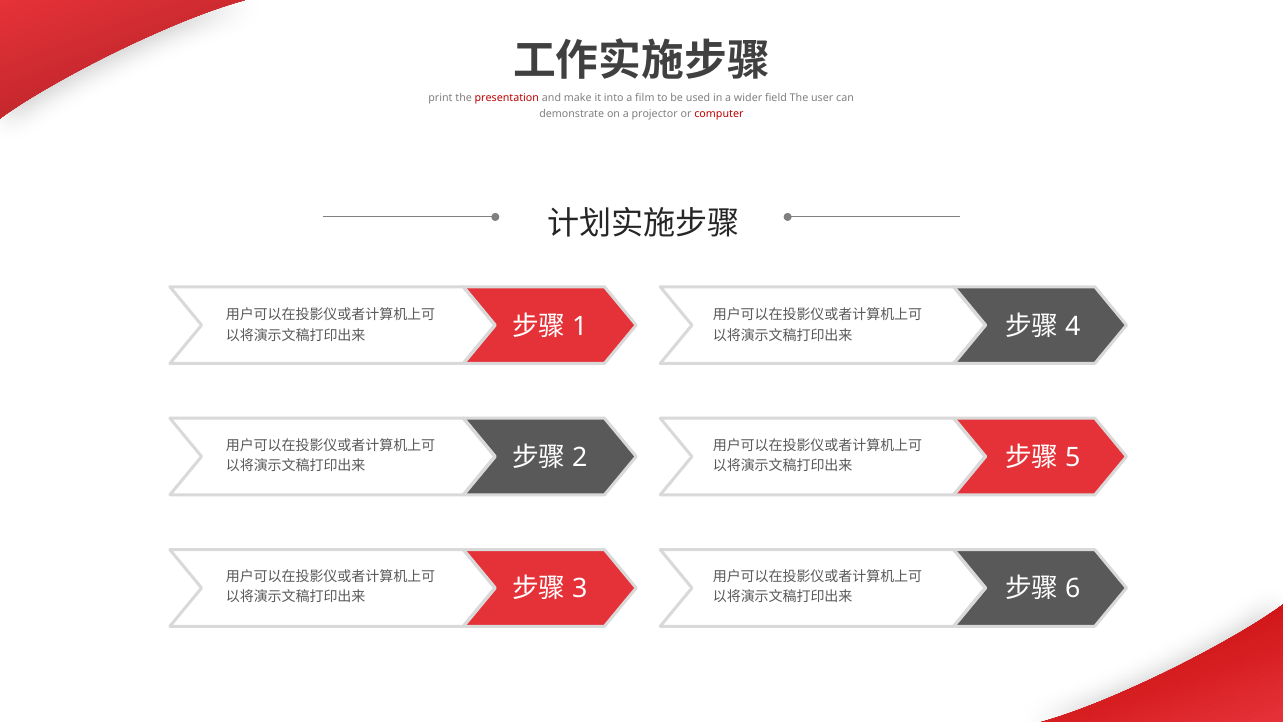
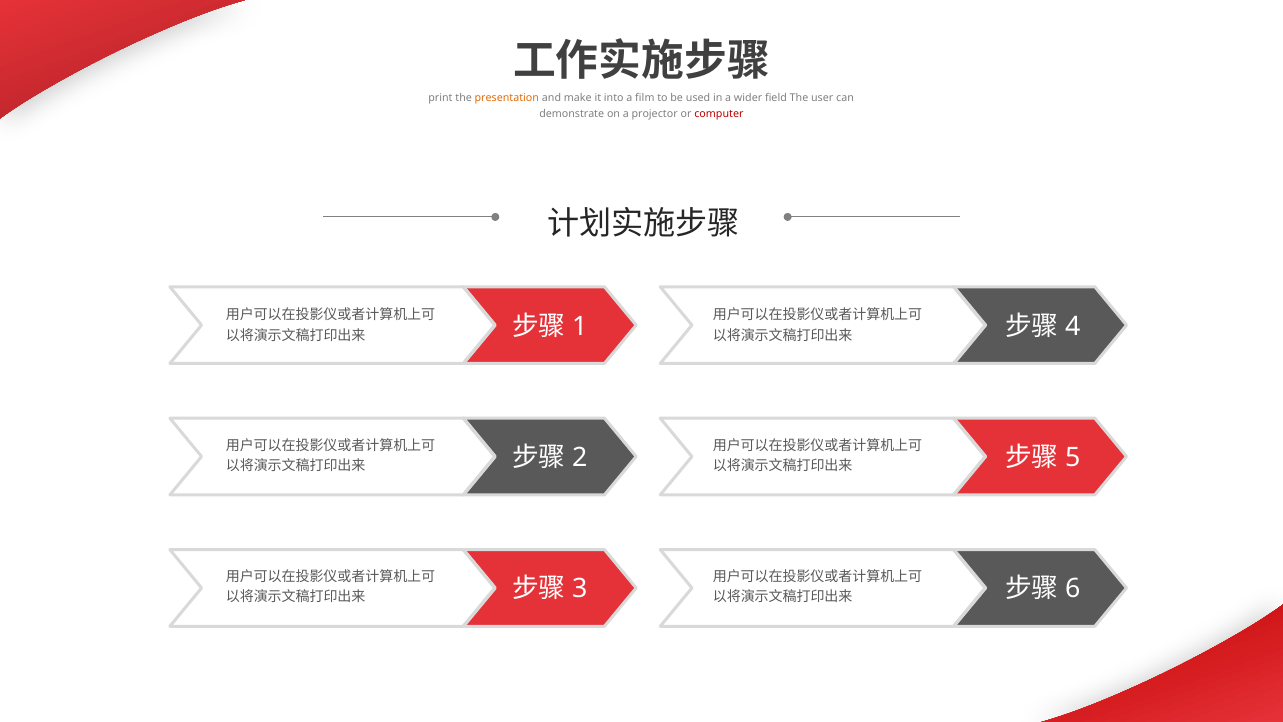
presentation colour: red -> orange
